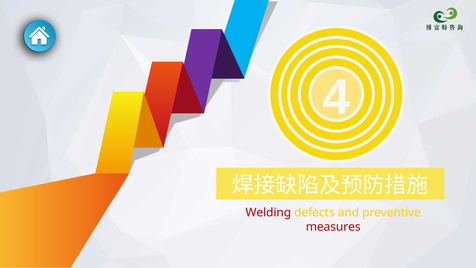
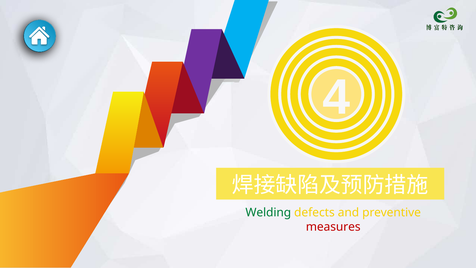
Welding colour: red -> green
